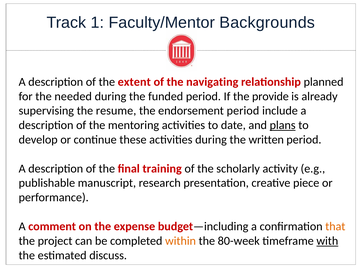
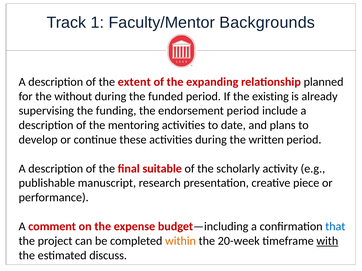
navigating: navigating -> expanding
needed: needed -> without
provide: provide -> existing
resume: resume -> funding
plans underline: present -> none
training: training -> suitable
that colour: orange -> blue
80-week: 80-week -> 20-week
